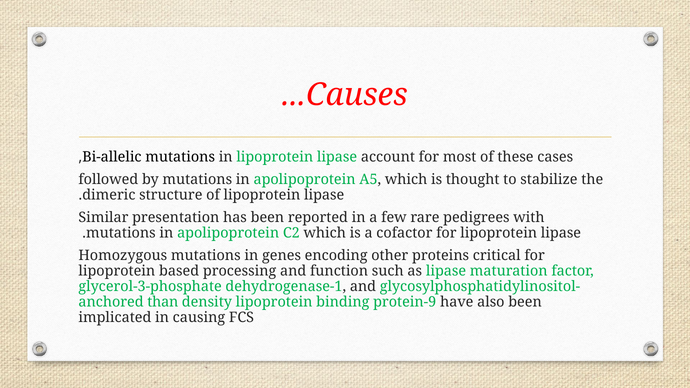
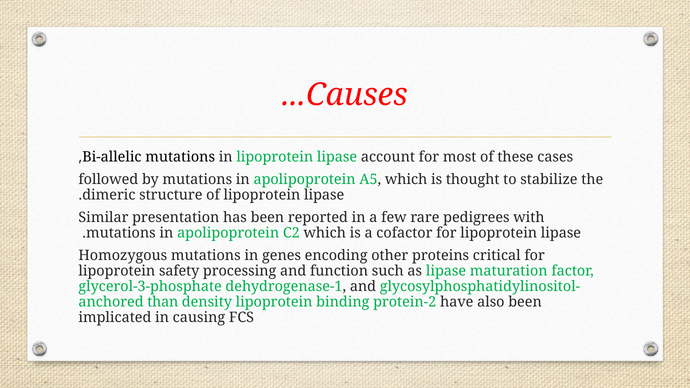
based: based -> safety
protein-9: protein-9 -> protein-2
